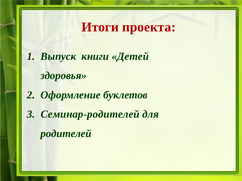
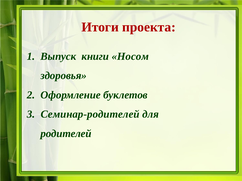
Детей: Детей -> Носом
